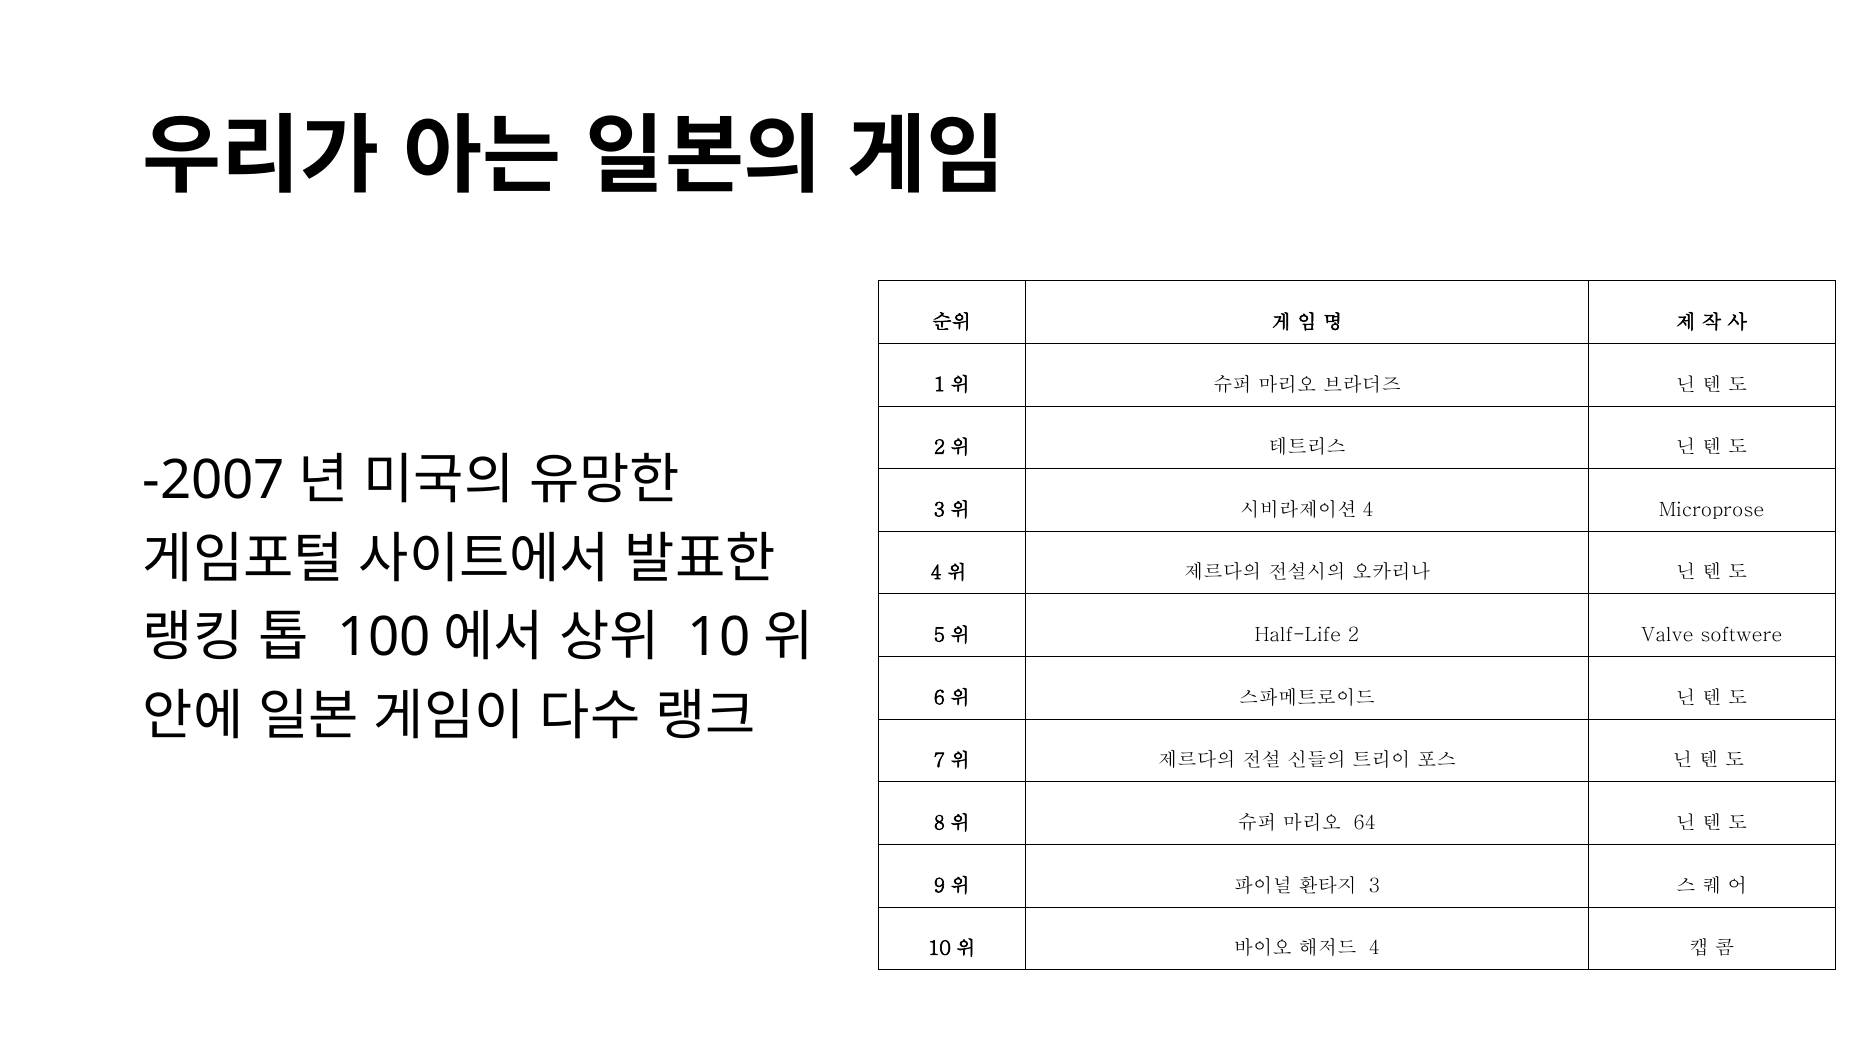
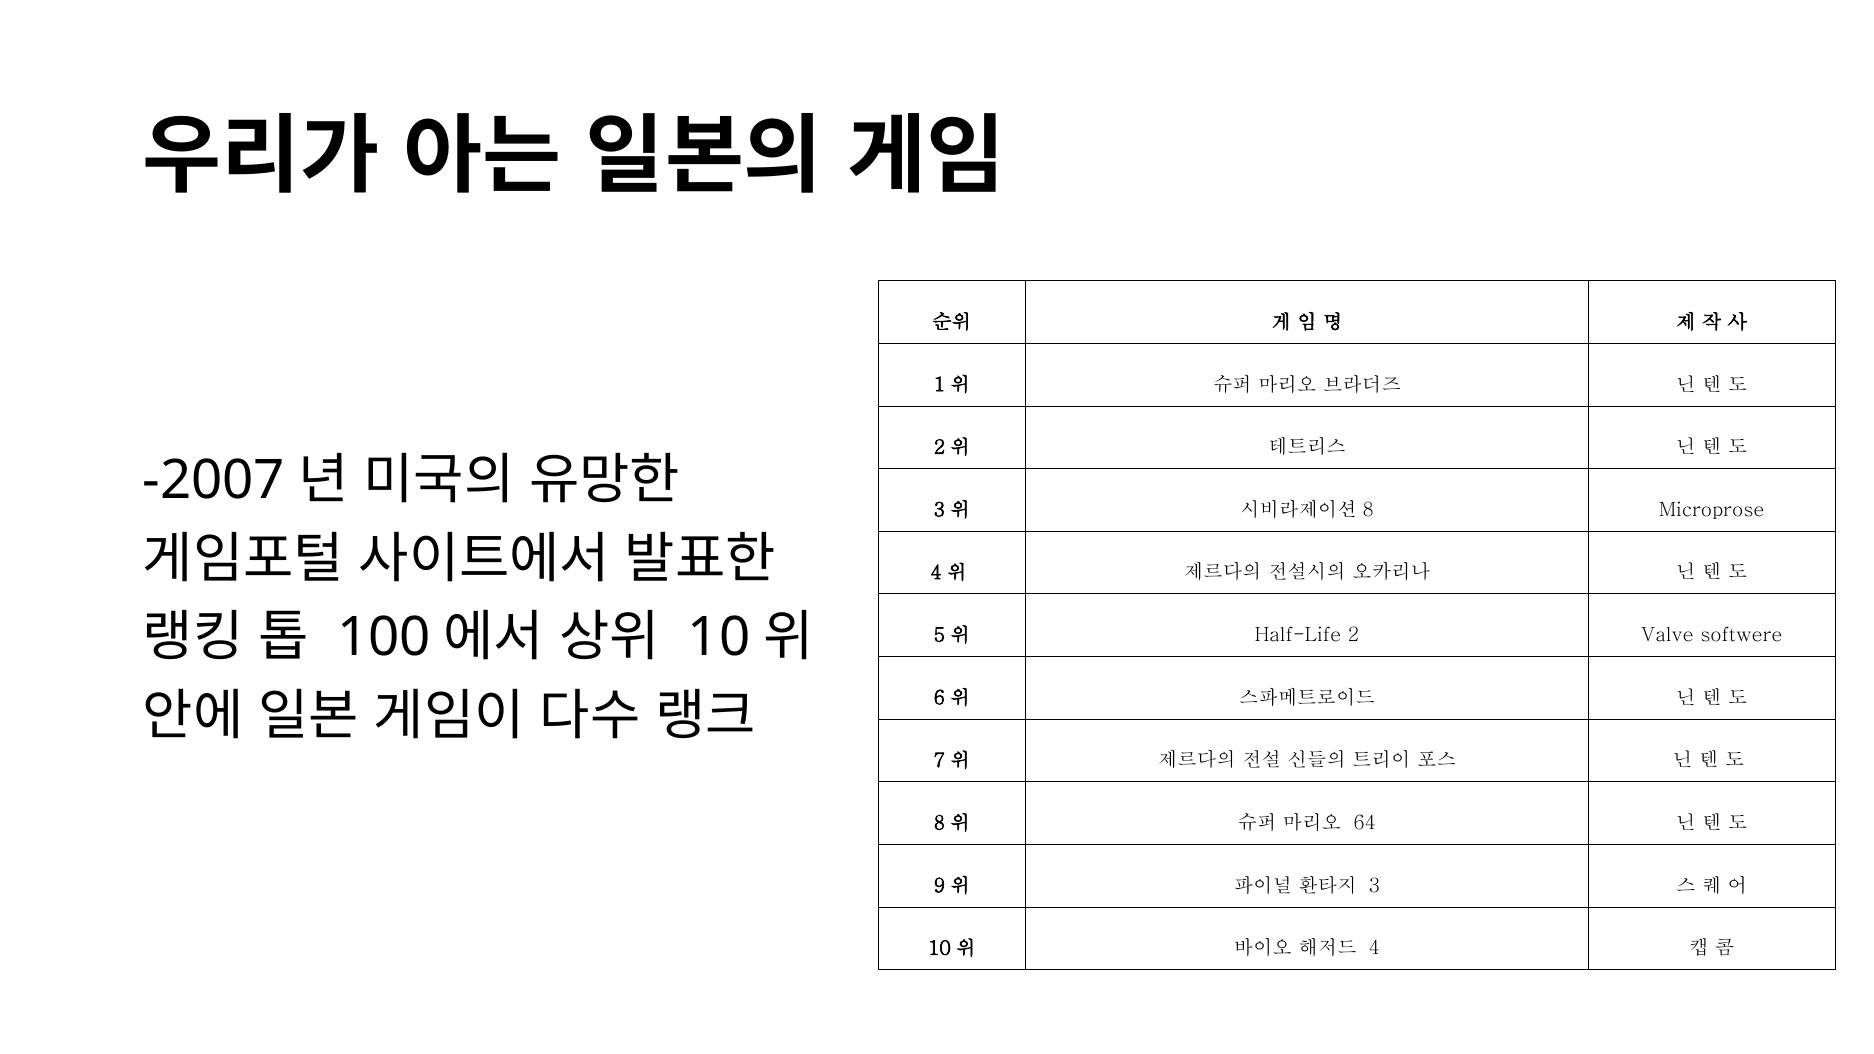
4 at (1368, 510): 4 -> 8
